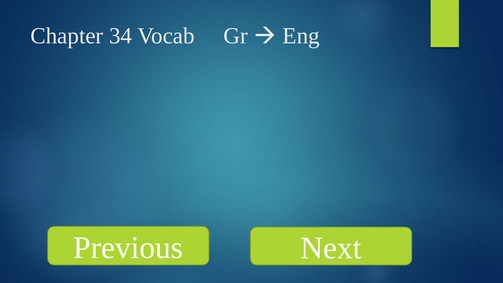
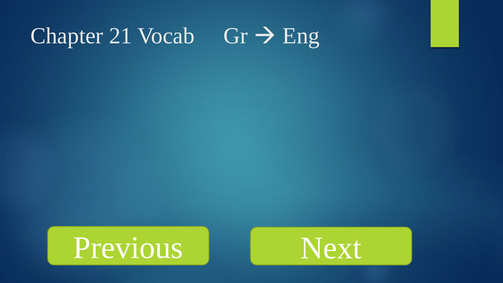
34: 34 -> 21
